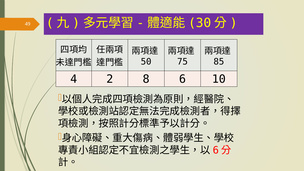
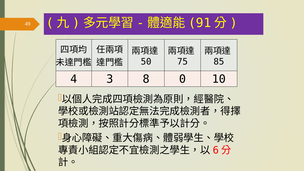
30: 30 -> 91
2: 2 -> 3
6: 6 -> 0
